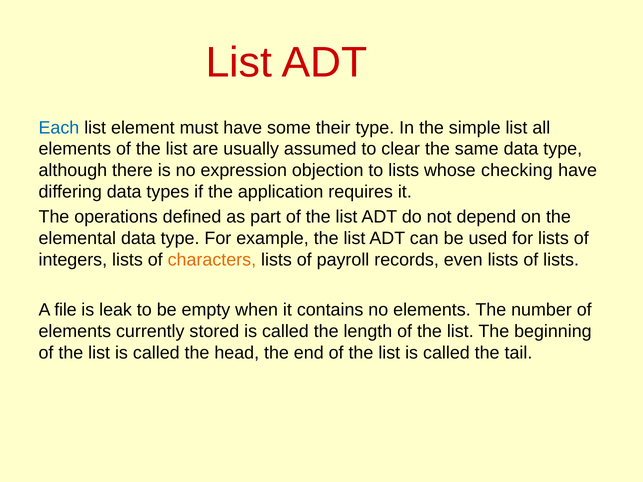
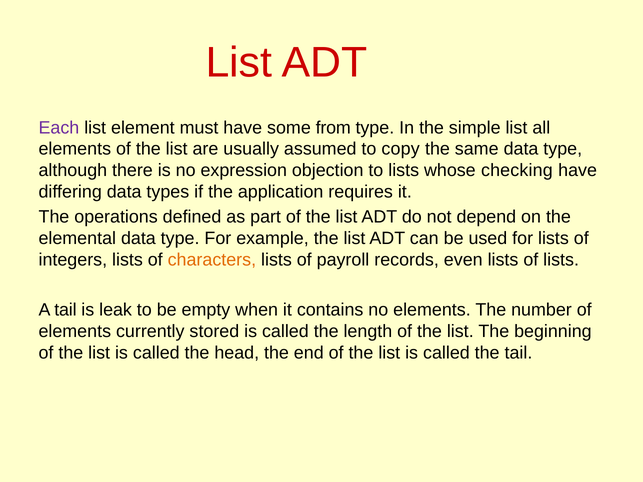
Each colour: blue -> purple
their: their -> from
clear: clear -> copy
A file: file -> tail
